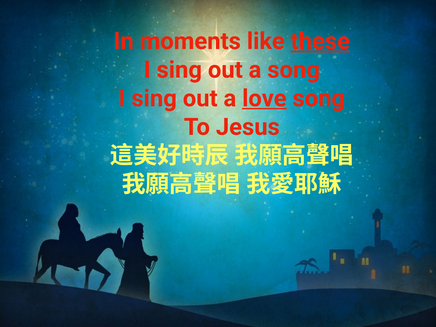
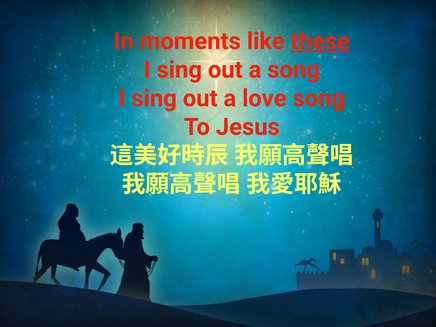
love underline: present -> none
